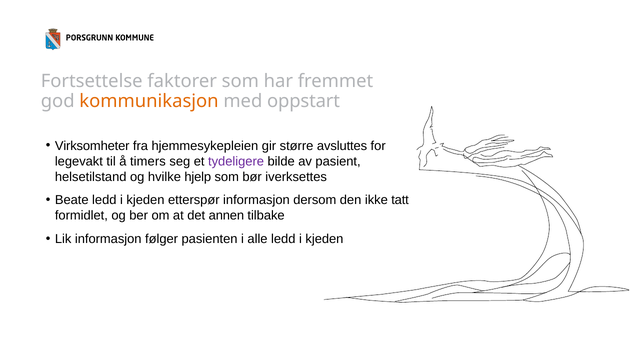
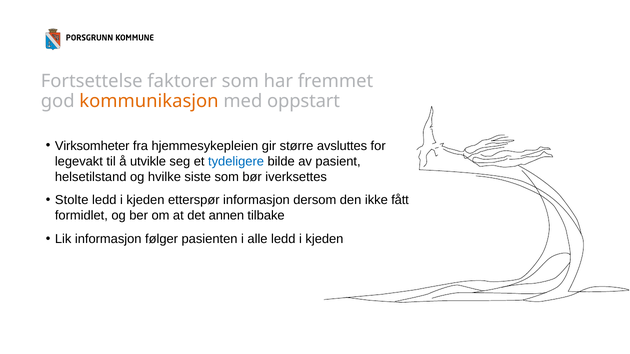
timers: timers -> utvikle
tydeligere colour: purple -> blue
hjelp: hjelp -> siste
Beate: Beate -> Stolte
tatt: tatt -> fått
